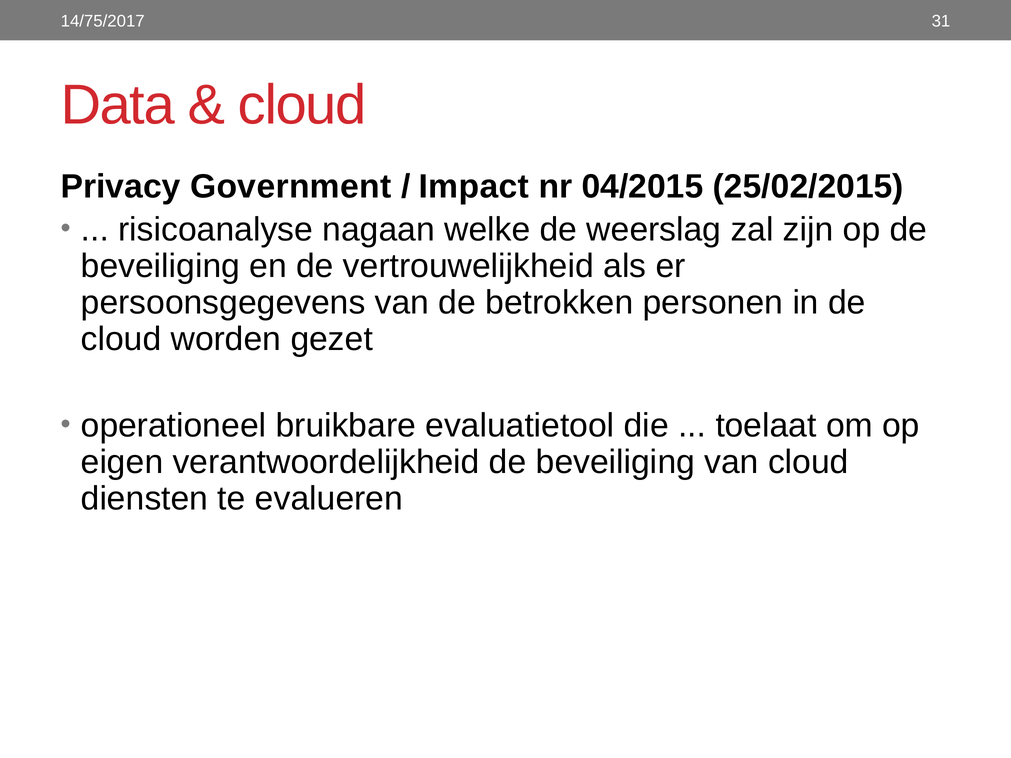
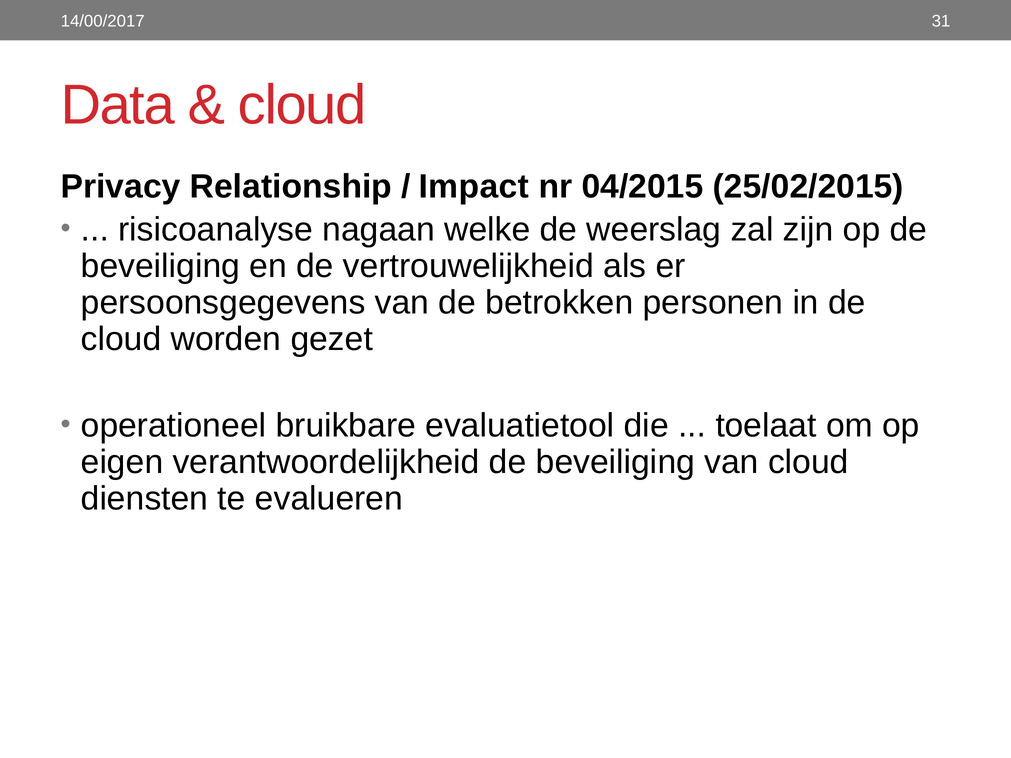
14/75/2017: 14/75/2017 -> 14/00/2017
Government: Government -> Relationship
